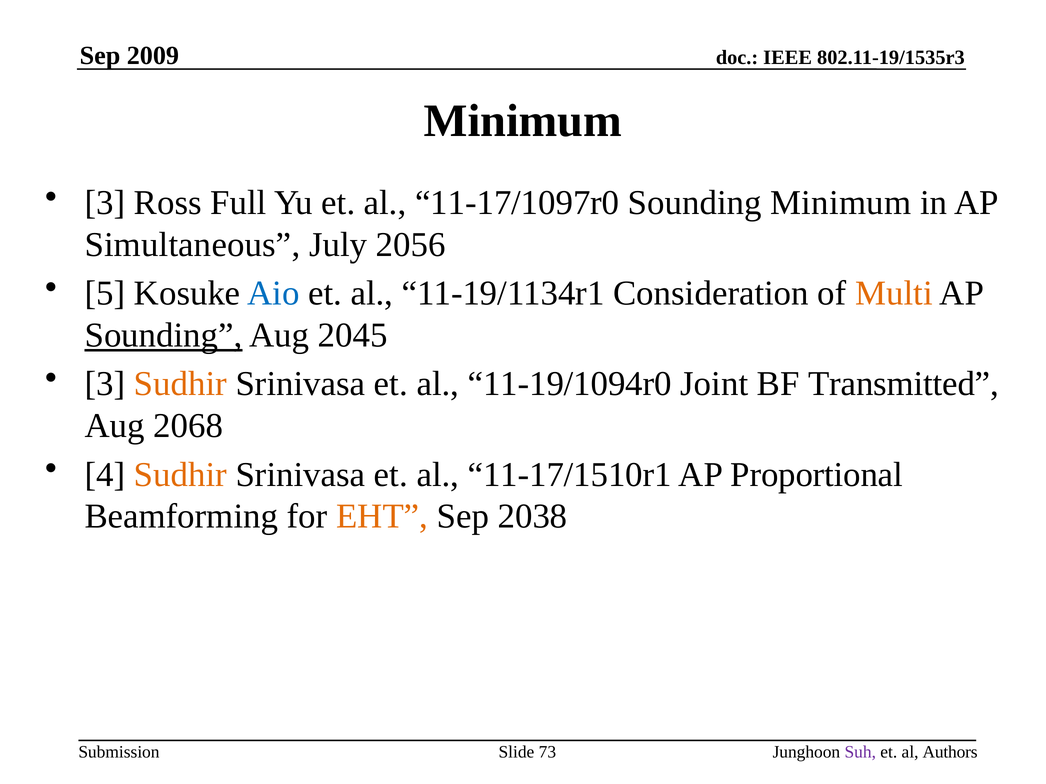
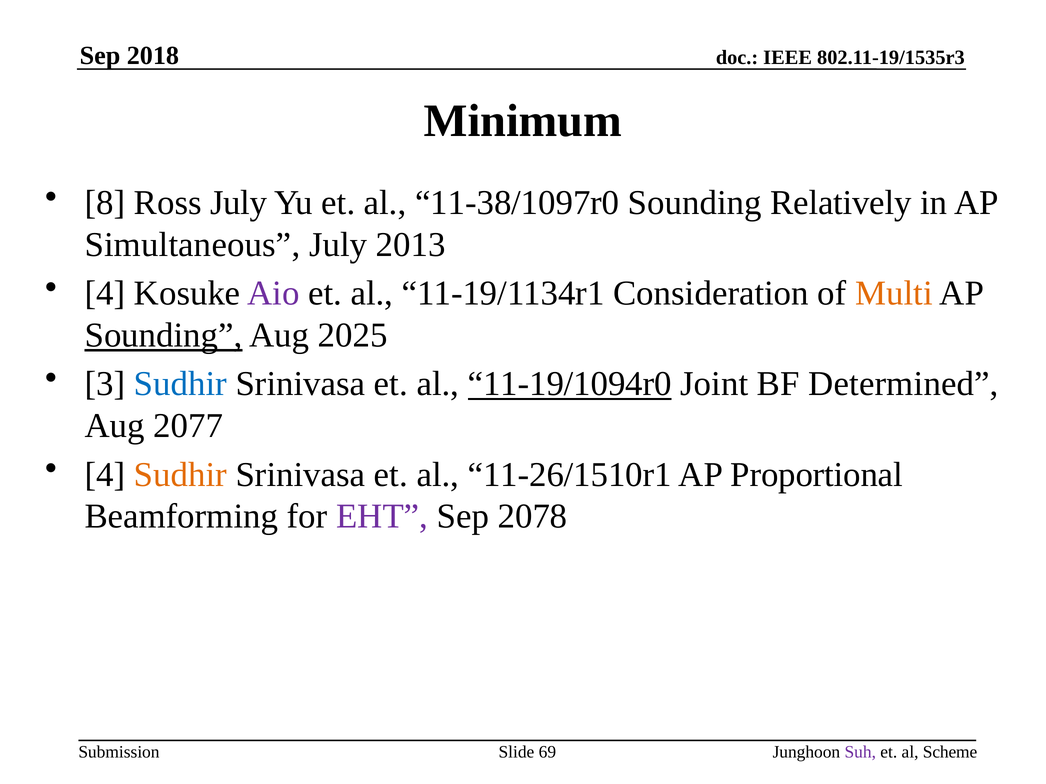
2009: 2009 -> 2018
3 at (105, 203): 3 -> 8
Ross Full: Full -> July
11-17/1097r0: 11-17/1097r0 -> 11-38/1097r0
Sounding Minimum: Minimum -> Relatively
2056: 2056 -> 2013
5 at (105, 294): 5 -> 4
Aio colour: blue -> purple
2045: 2045 -> 2025
Sudhir at (180, 384) colour: orange -> blue
11-19/1094r0 underline: none -> present
Transmitted: Transmitted -> Determined
2068: 2068 -> 2077
11-17/1510r1: 11-17/1510r1 -> 11-26/1510r1
EHT colour: orange -> purple
2038: 2038 -> 2078
73: 73 -> 69
Authors: Authors -> Scheme
